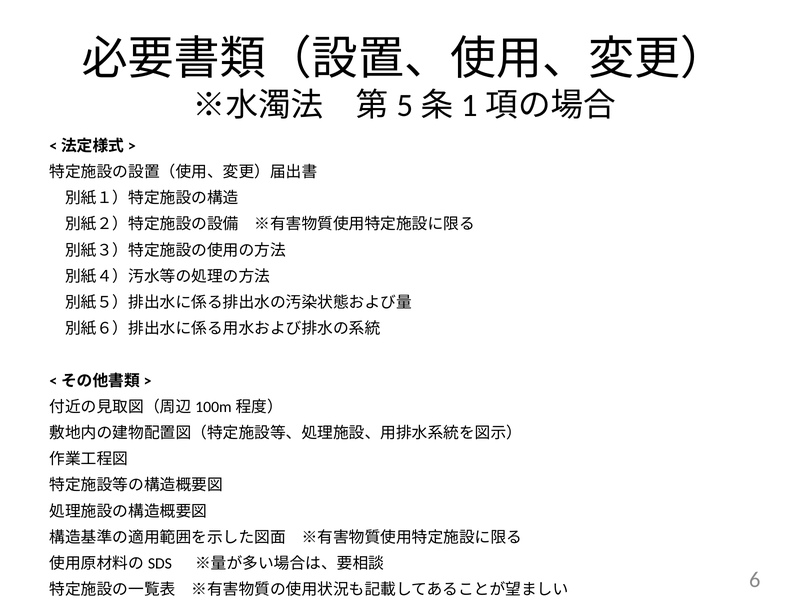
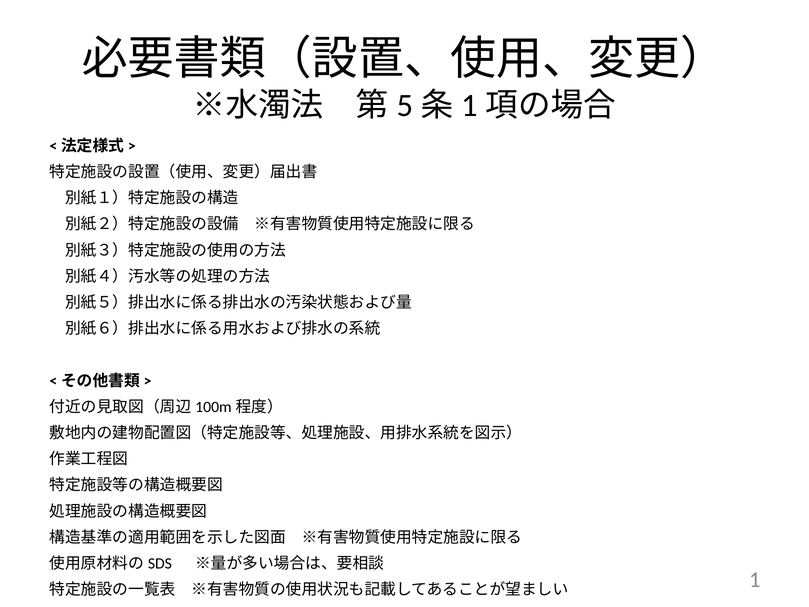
6: 6 -> 1
